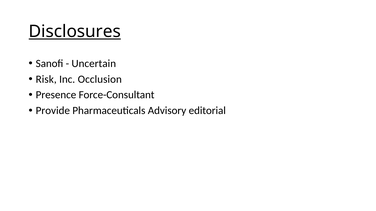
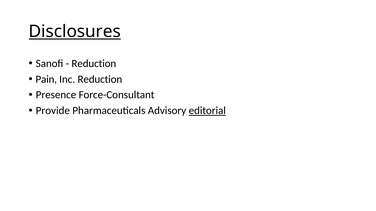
Uncertain at (94, 64): Uncertain -> Reduction
Risk: Risk -> Pain
Inc Occlusion: Occlusion -> Reduction
editorial underline: none -> present
